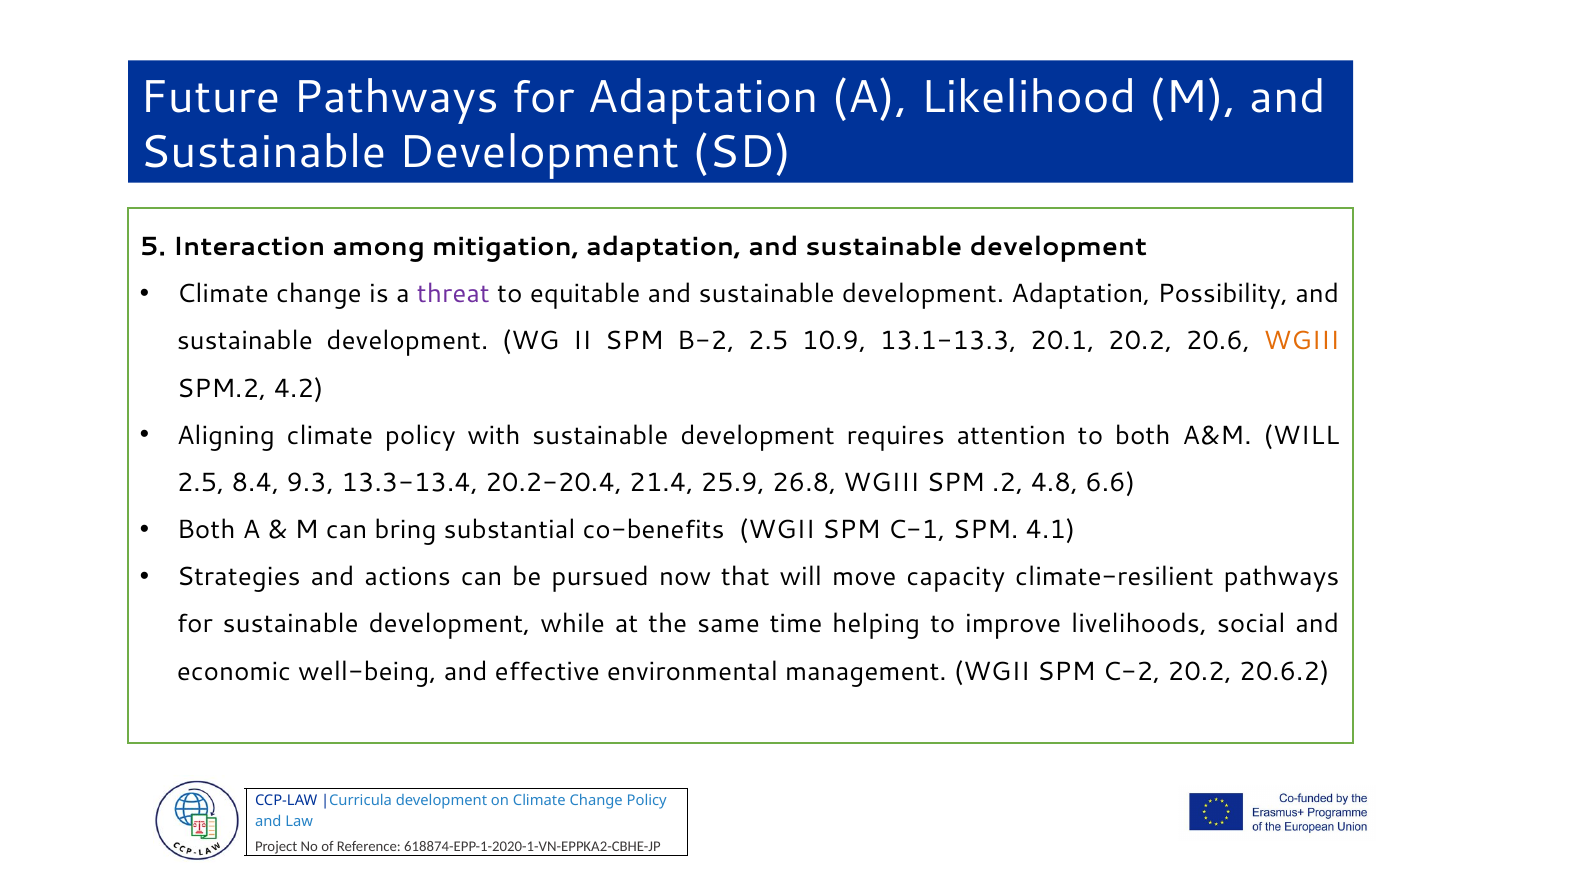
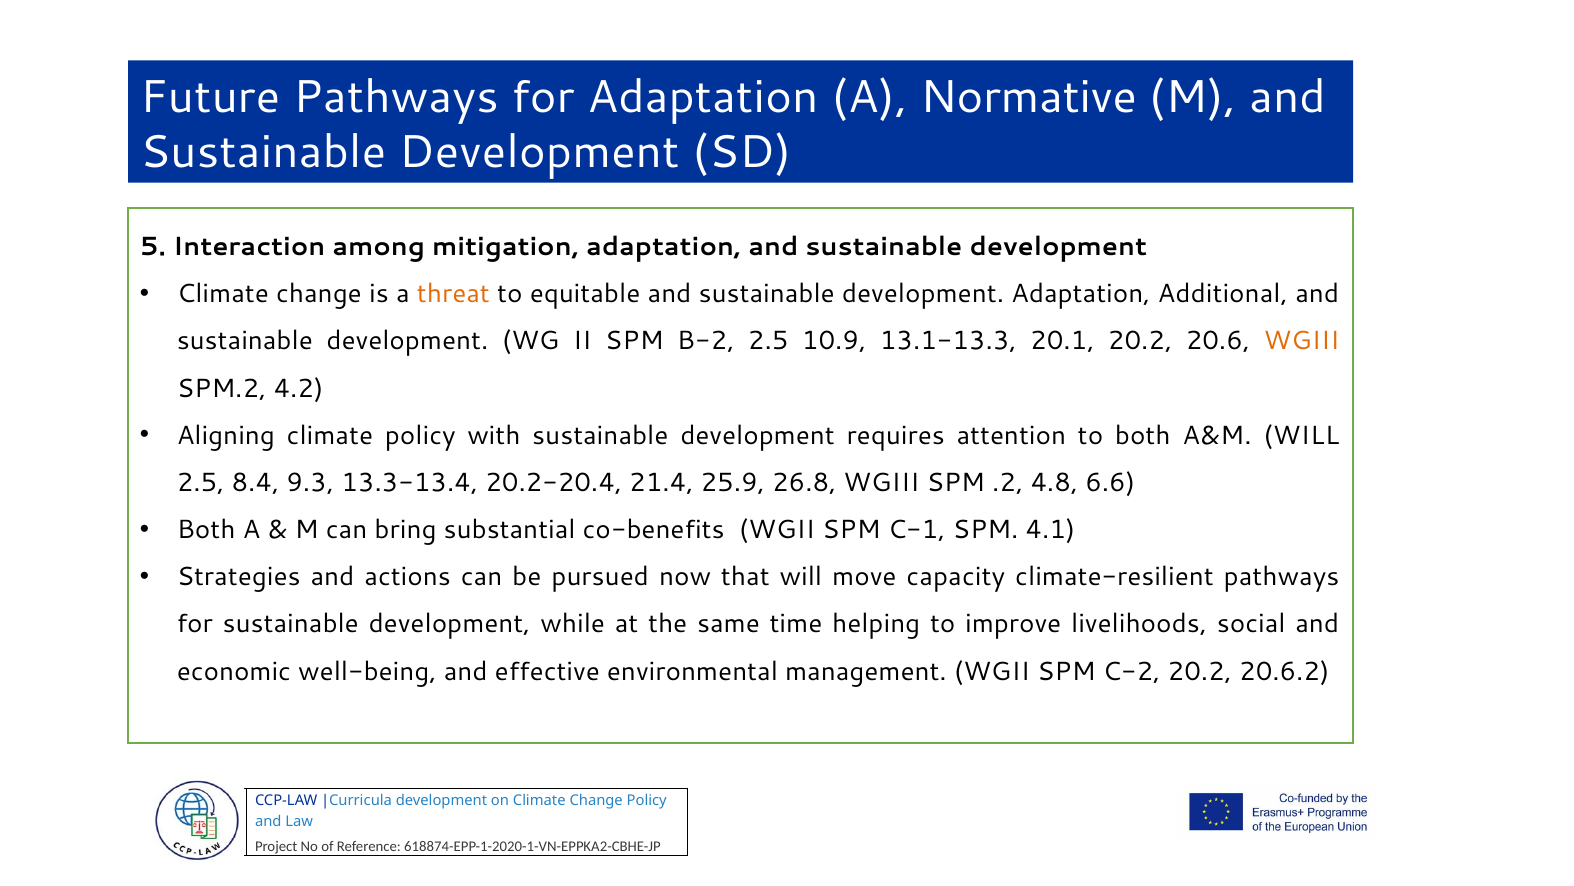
Likelihood: Likelihood -> Normative
threat colour: purple -> orange
Possibility: Possibility -> Additional
